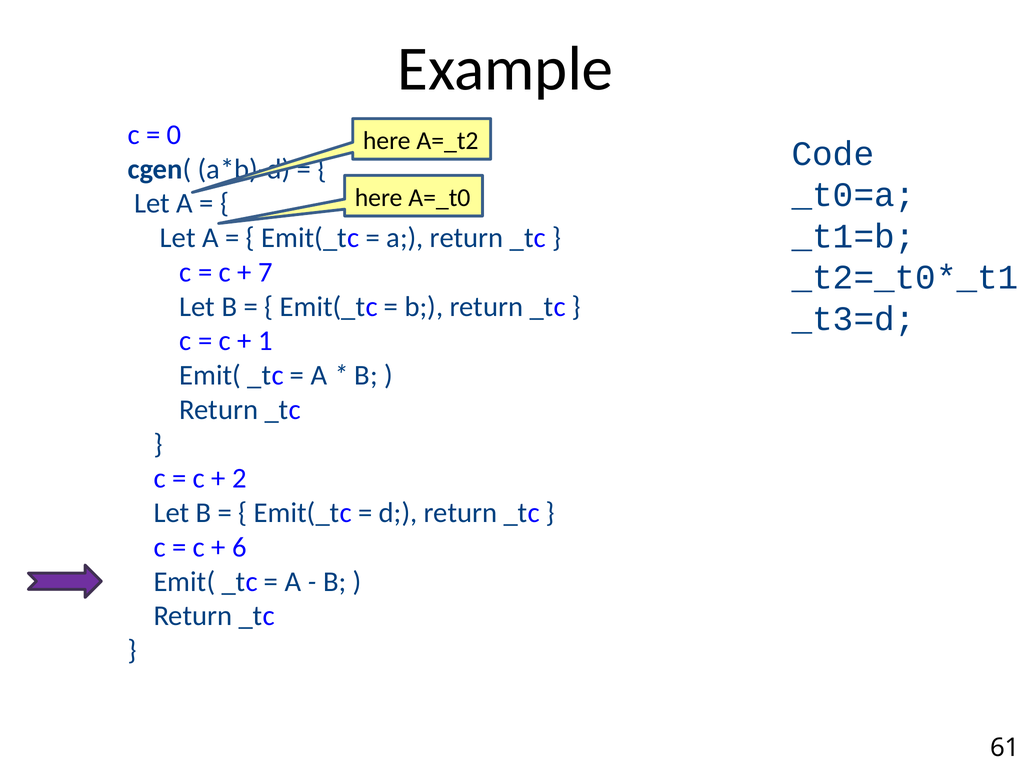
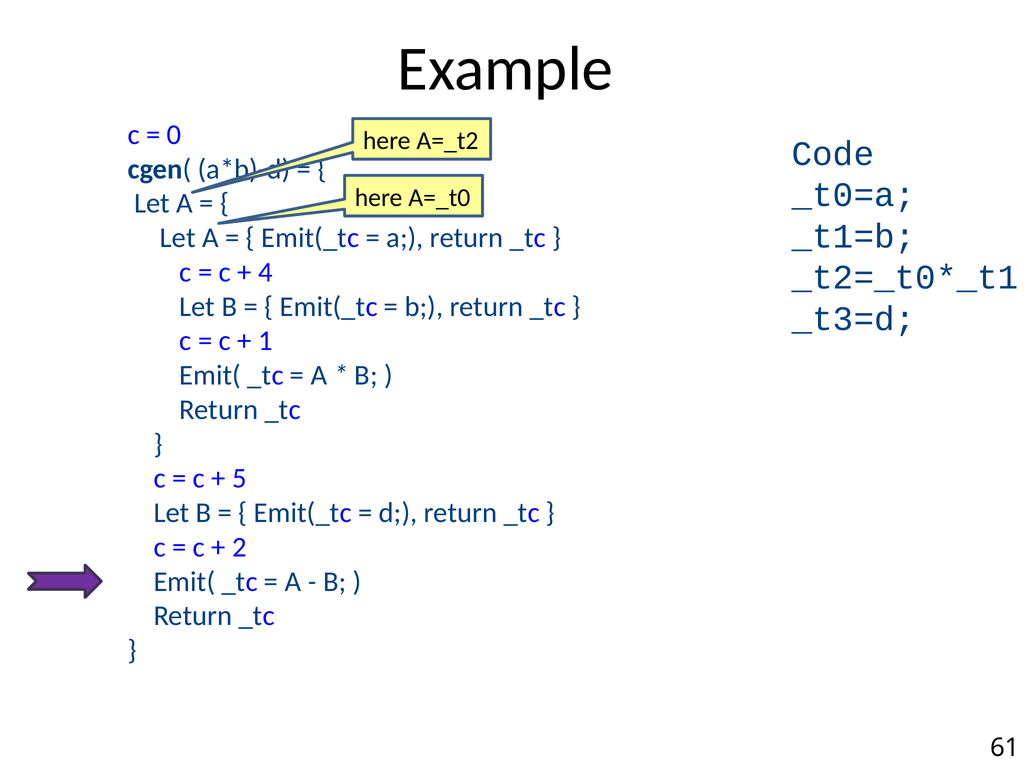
7: 7 -> 4
2: 2 -> 5
6: 6 -> 2
